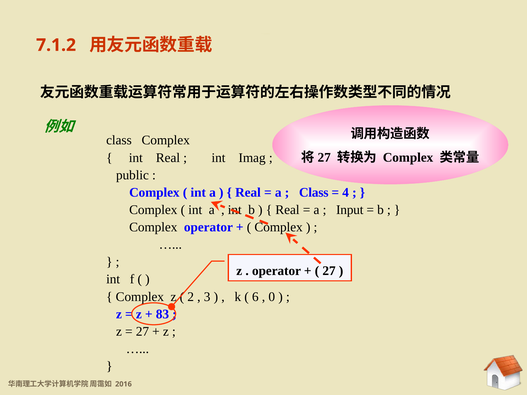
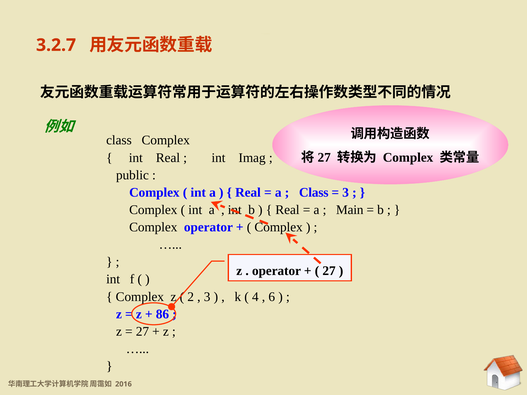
7.1.2: 7.1.2 -> 3.2.7
4 at (346, 193): 4 -> 3
Input: Input -> Main
6: 6 -> 4
0: 0 -> 6
83: 83 -> 86
